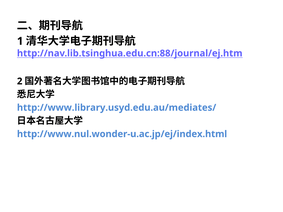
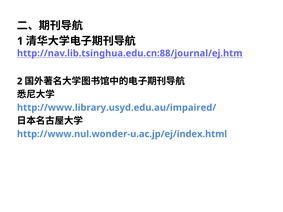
http://www.library.usyd.edu.au/mediates/: http://www.library.usyd.edu.au/mediates/ -> http://www.library.usyd.edu.au/impaired/
